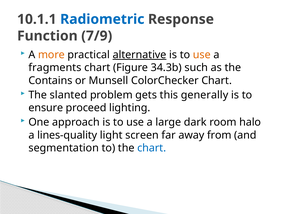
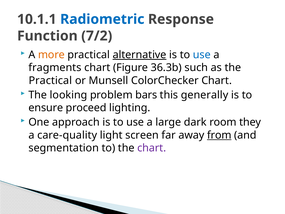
7/9: 7/9 -> 7/2
use at (202, 55) colour: orange -> blue
34.3b: 34.3b -> 36.3b
Contains at (50, 80): Contains -> Practical
slanted: slanted -> looking
gets: gets -> bars
halo: halo -> they
lines-quality: lines-quality -> care-quality
from underline: none -> present
chart at (152, 148) colour: blue -> purple
